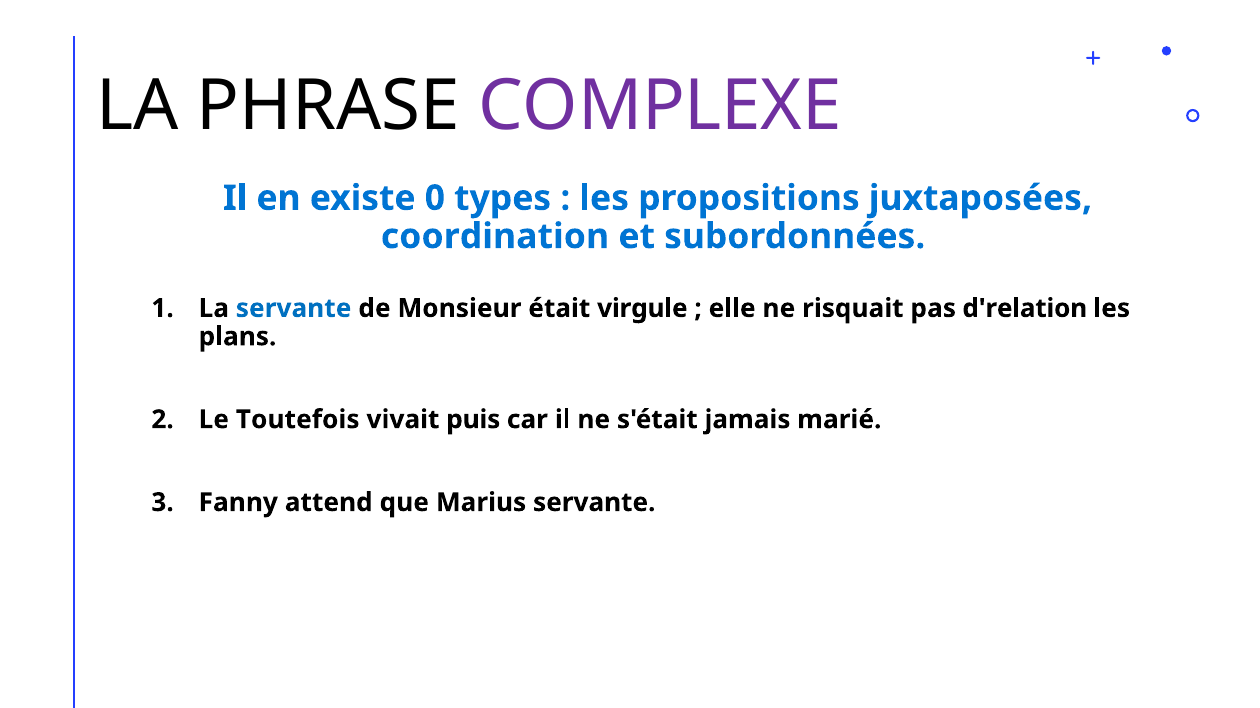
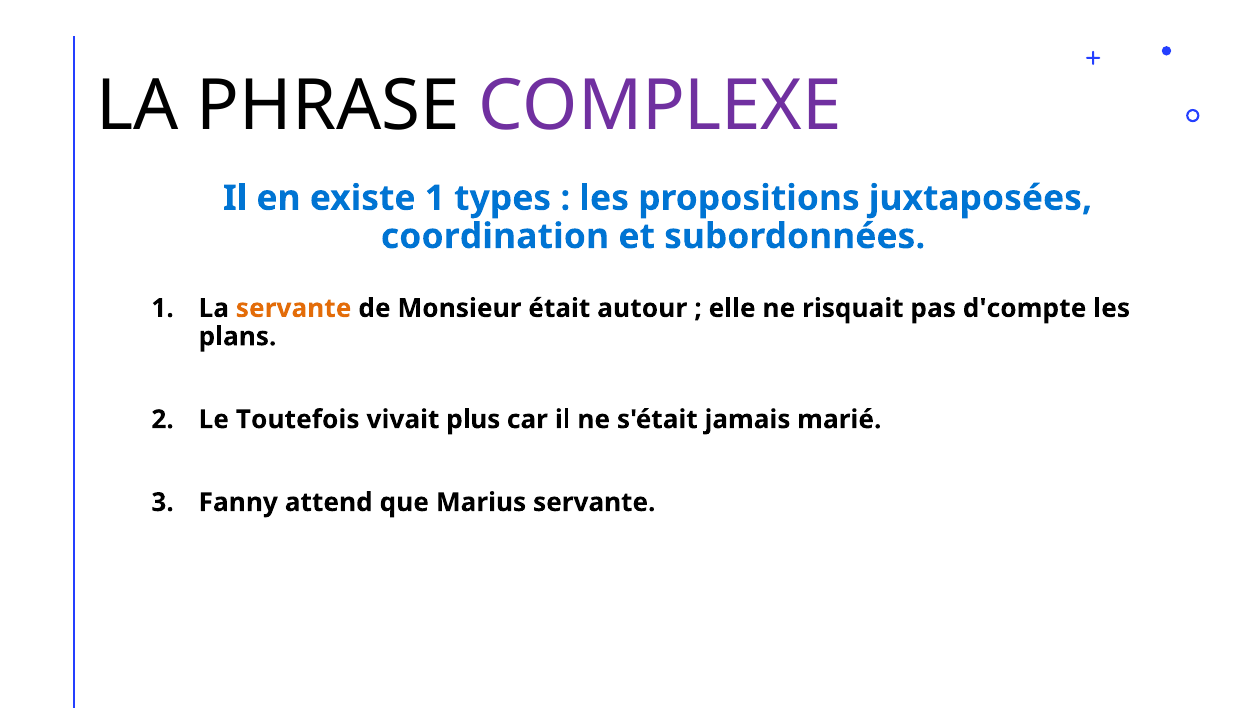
existe 0: 0 -> 1
servante at (294, 309) colour: blue -> orange
virgule: virgule -> autour
d'relation: d'relation -> d'compte
puis: puis -> plus
